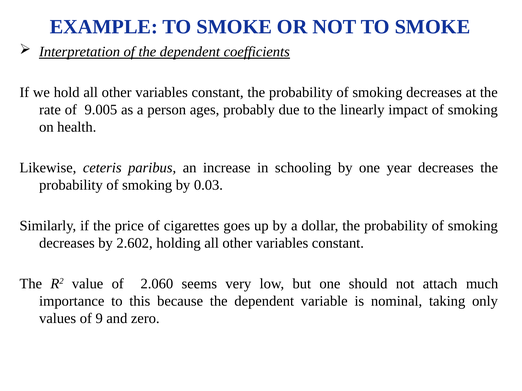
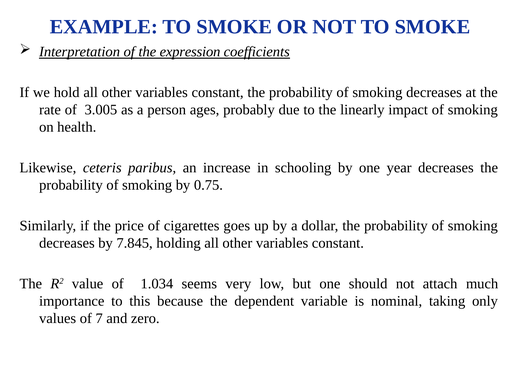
of the dependent: dependent -> expression
9.005: 9.005 -> 3.005
0.03: 0.03 -> 0.75
2.602: 2.602 -> 7.845
2.060: 2.060 -> 1.034
9: 9 -> 7
